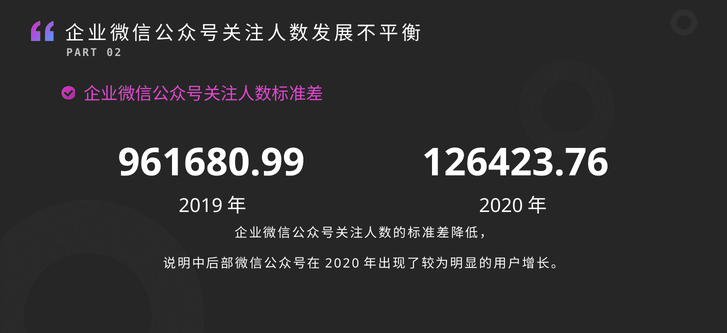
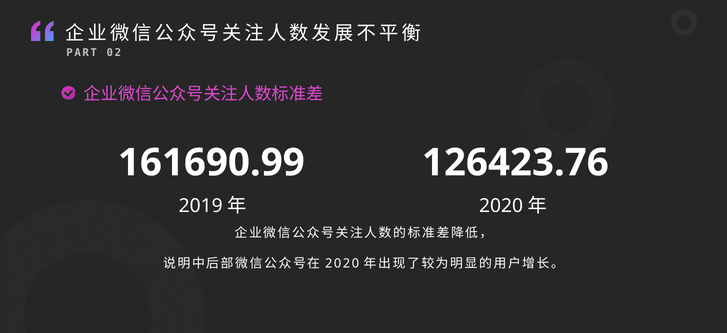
961680.99: 961680.99 -> 161690.99
